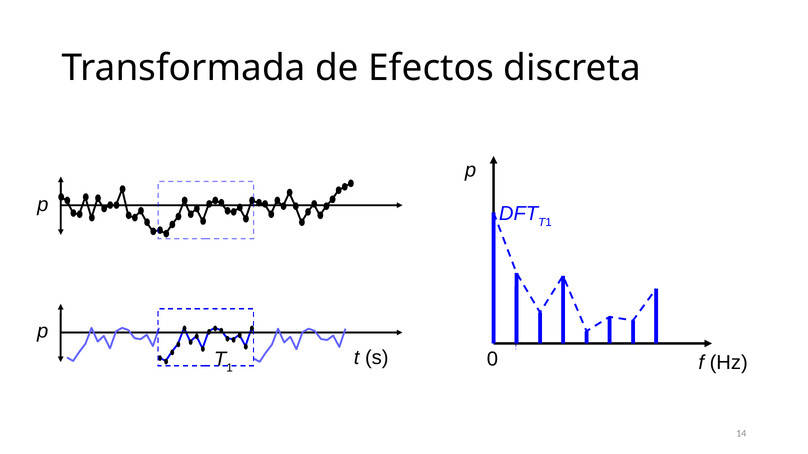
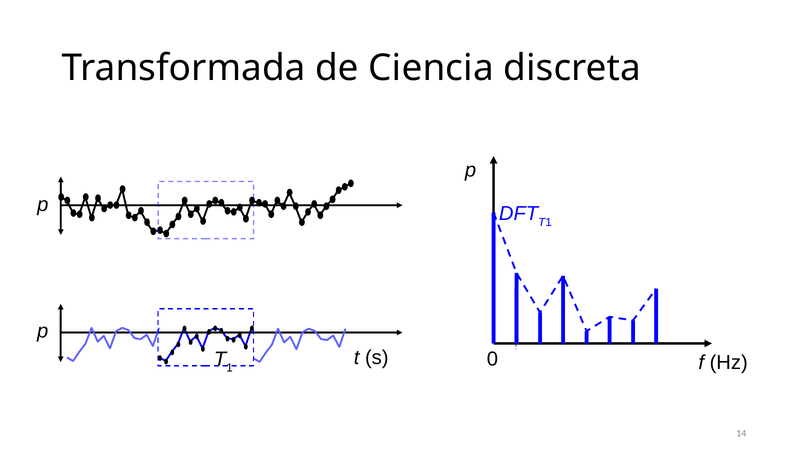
Efectos: Efectos -> Ciencia
